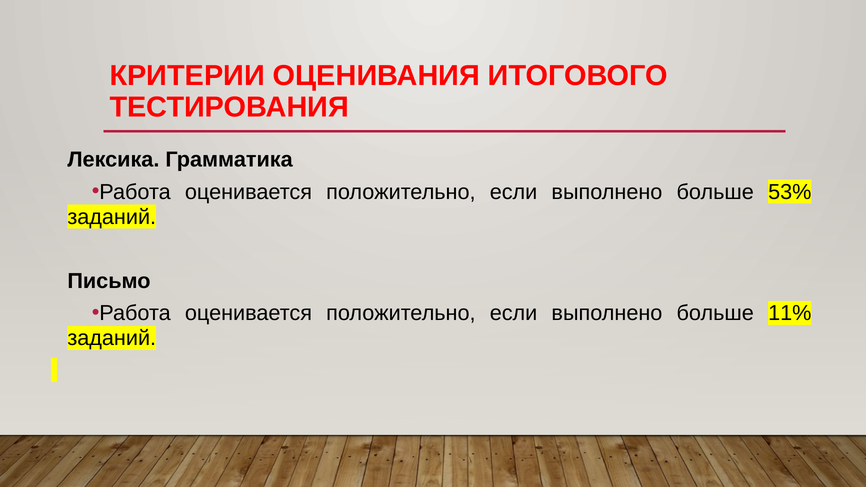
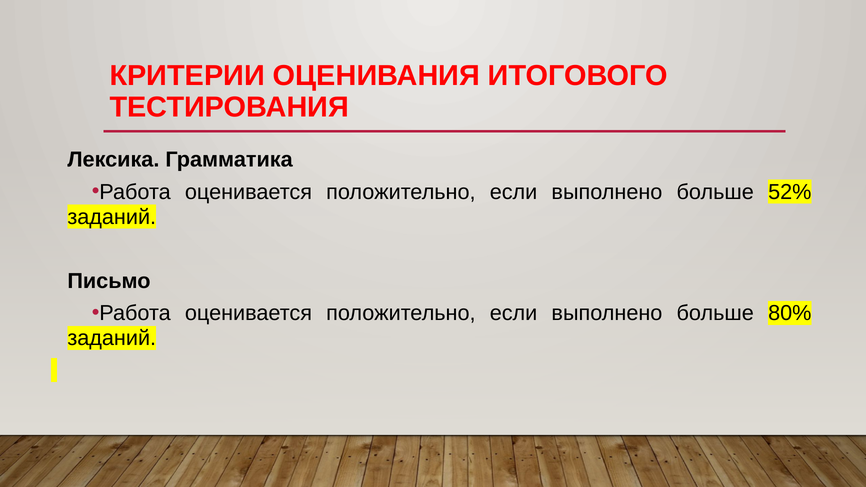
53%: 53% -> 52%
11%: 11% -> 80%
